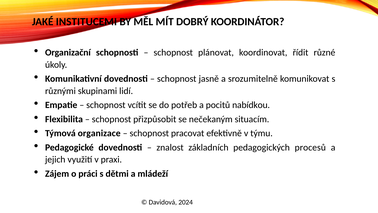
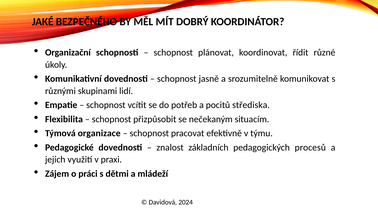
INSTITUCEMI: INSTITUCEMI -> BEZPEČNÉHO
nabídkou: nabídkou -> střediska
